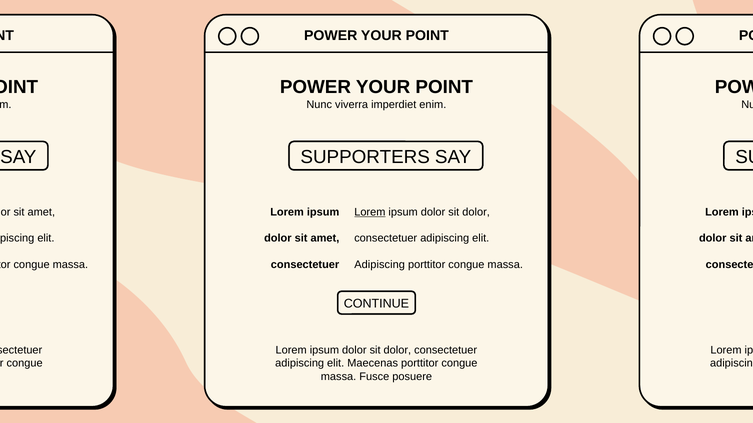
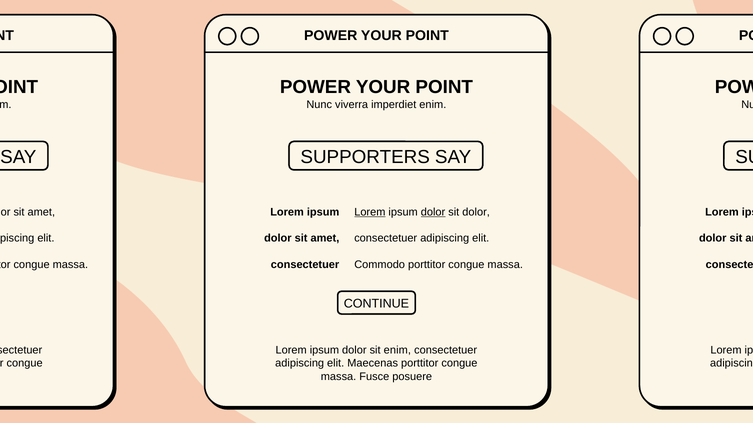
dolor at (433, 212) underline: none -> present
Adipiscing at (380, 265): Adipiscing -> Commodo
dolor at (397, 351): dolor -> enim
